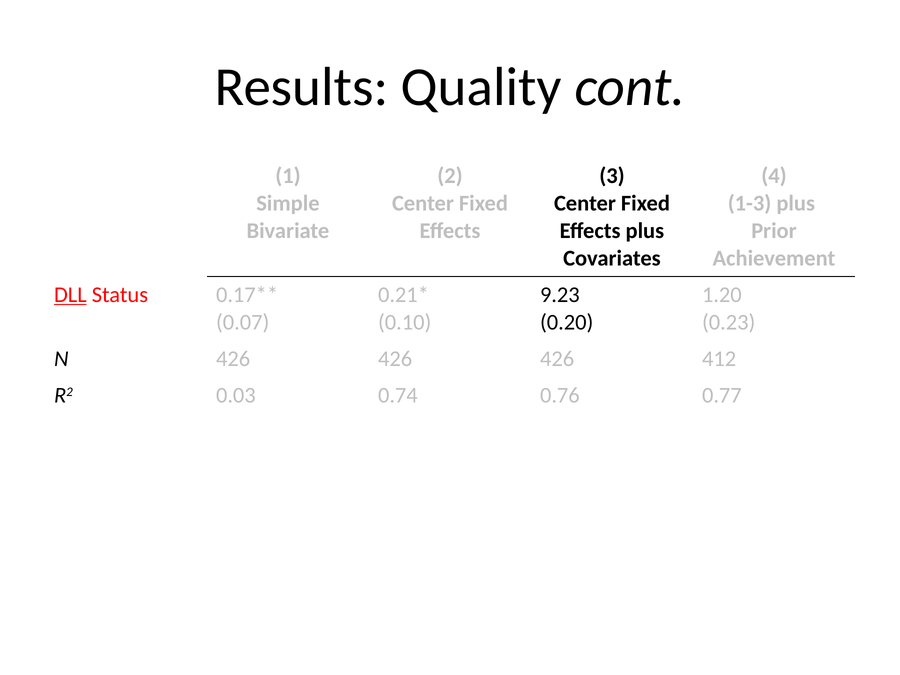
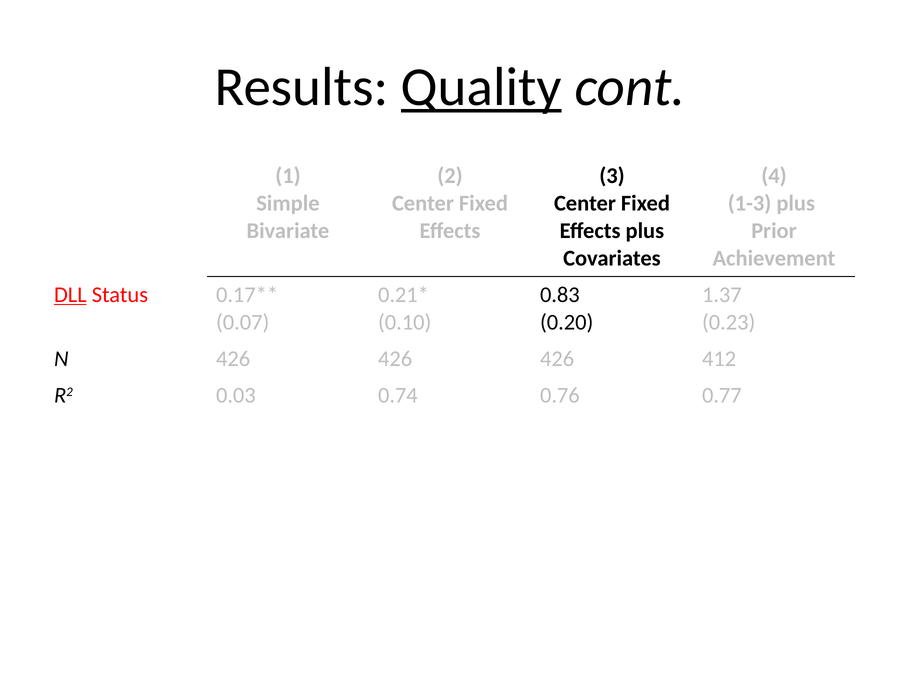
Quality underline: none -> present
9.23: 9.23 -> 0.83
1.20: 1.20 -> 1.37
